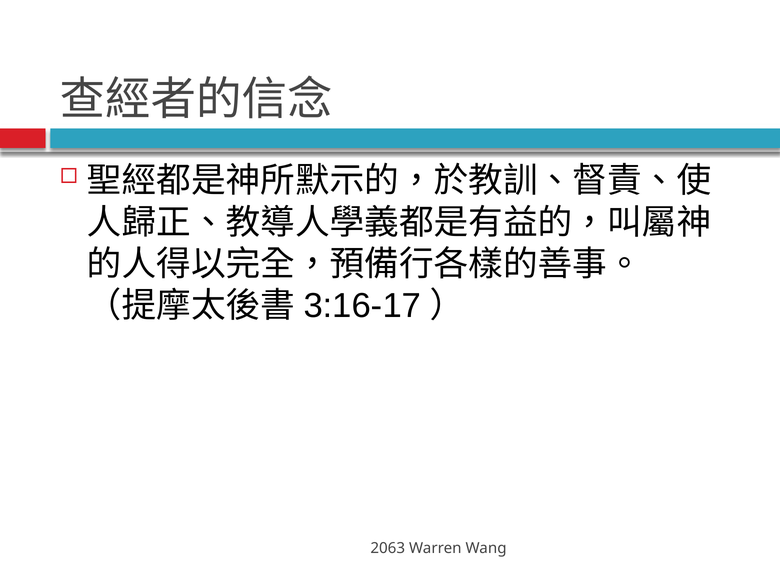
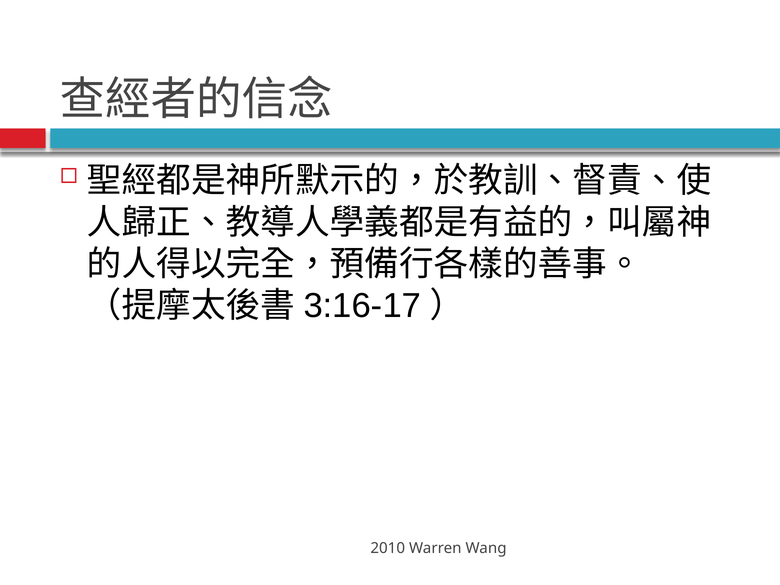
2063: 2063 -> 2010
